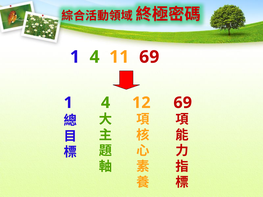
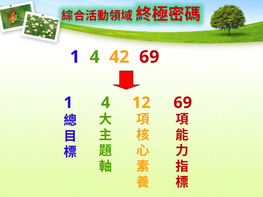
11: 11 -> 42
